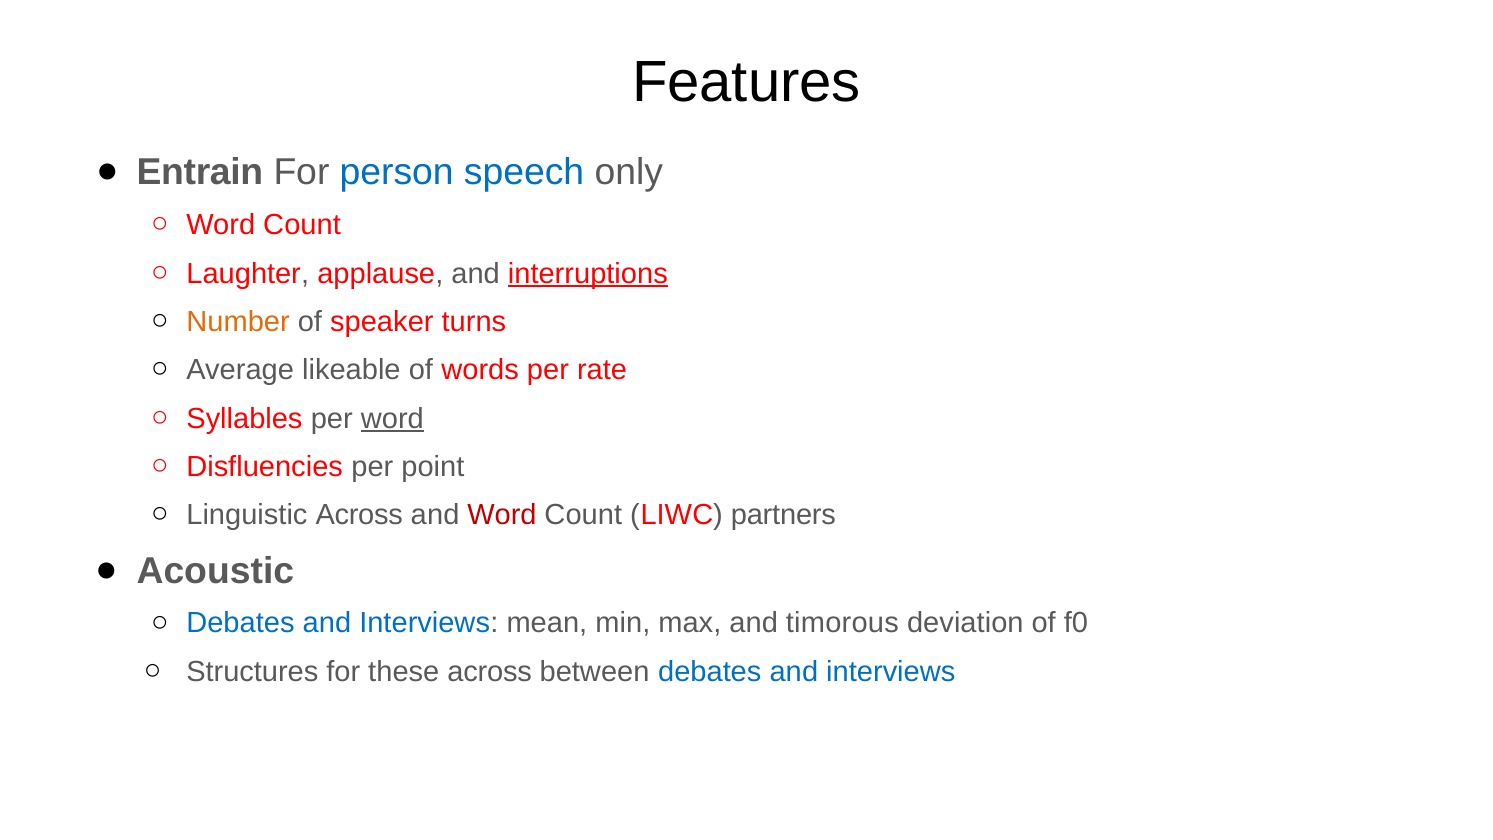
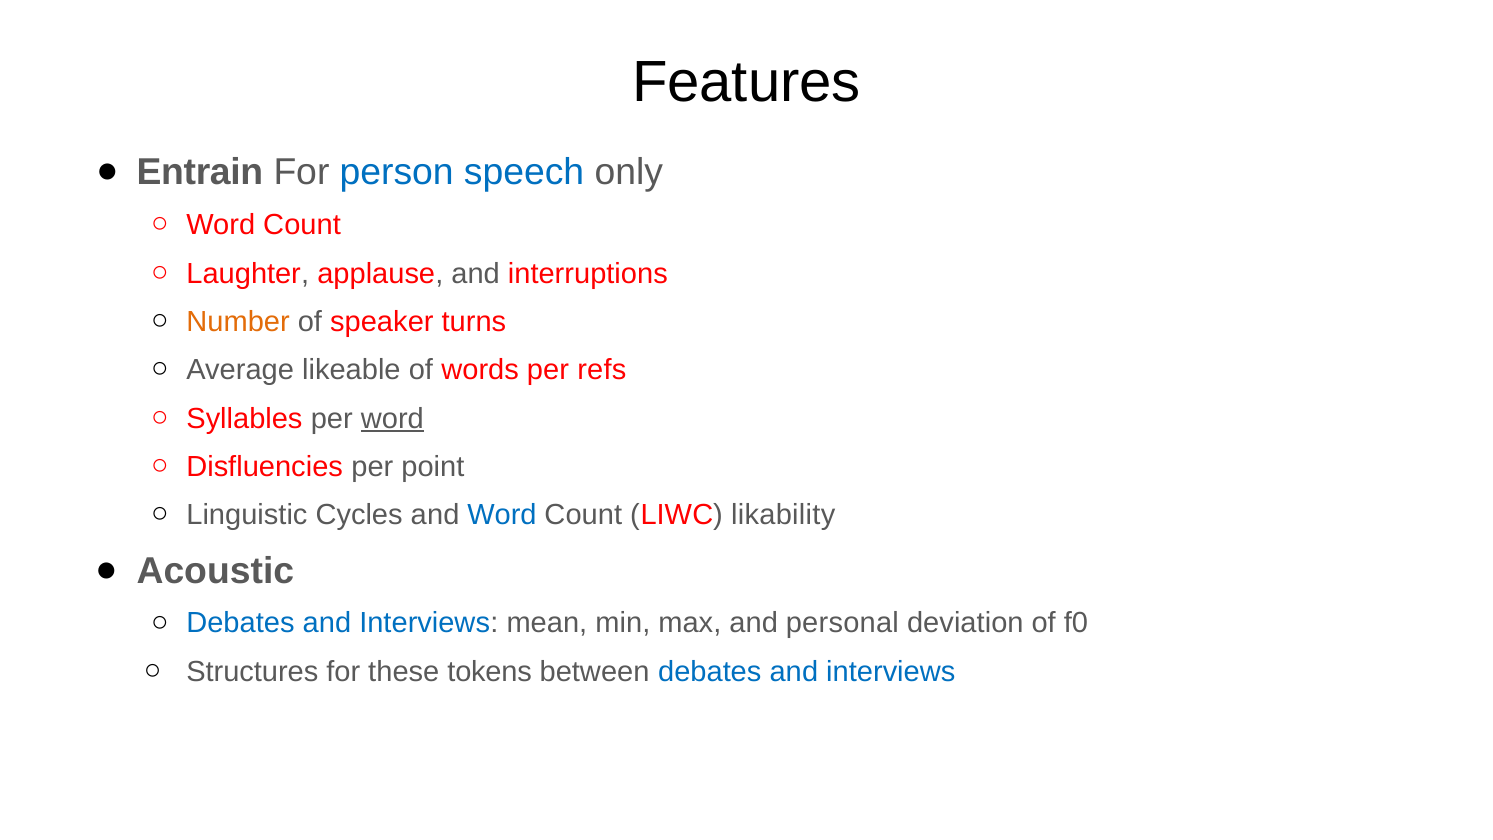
interruptions underline: present -> none
rate: rate -> refs
Linguistic Across: Across -> Cycles
Word at (502, 515) colour: red -> blue
partners: partners -> likability
timorous: timorous -> personal
these across: across -> tokens
